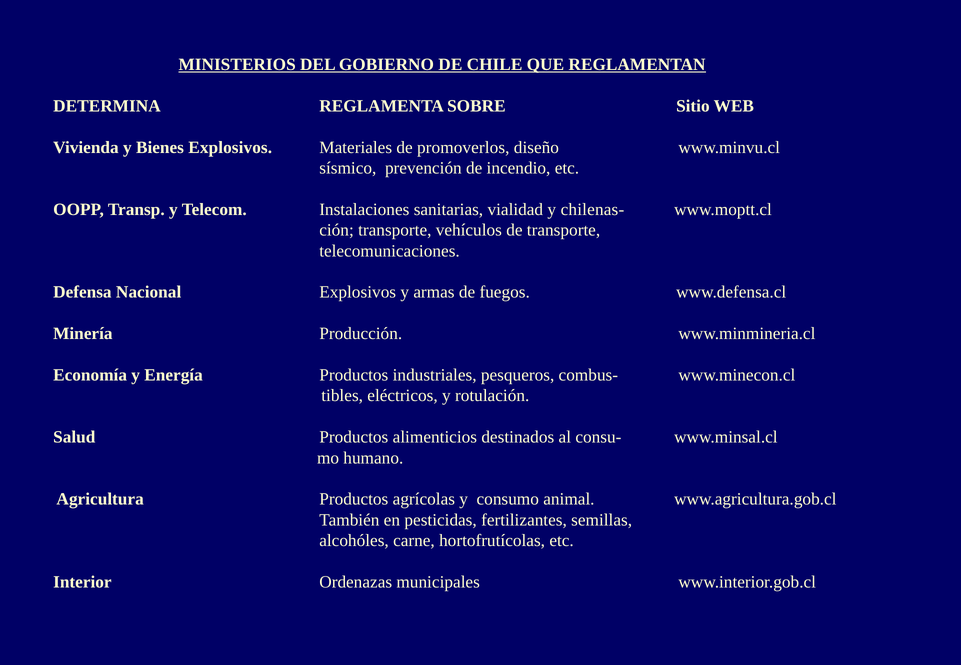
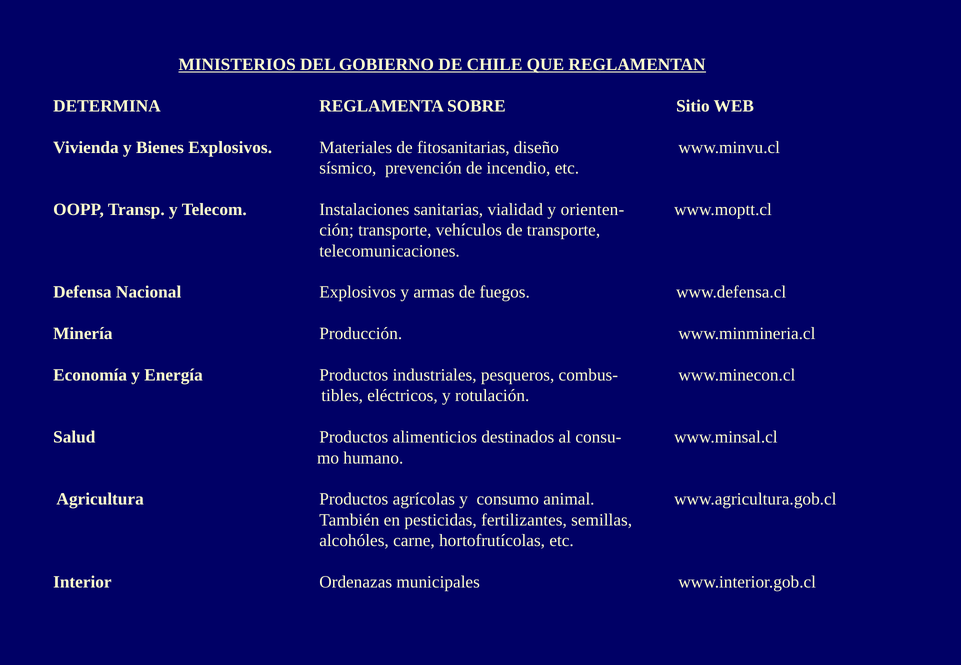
promoverlos: promoverlos -> fitosanitarias
chilenas-: chilenas- -> orienten-
